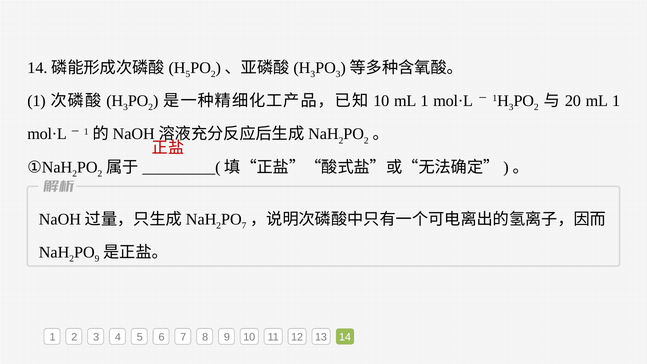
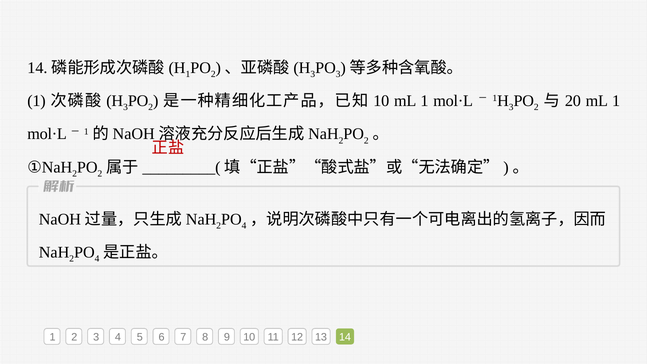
5 at (188, 74): 5 -> 1
7 at (244, 226): 7 -> 4
9 at (97, 259): 9 -> 4
